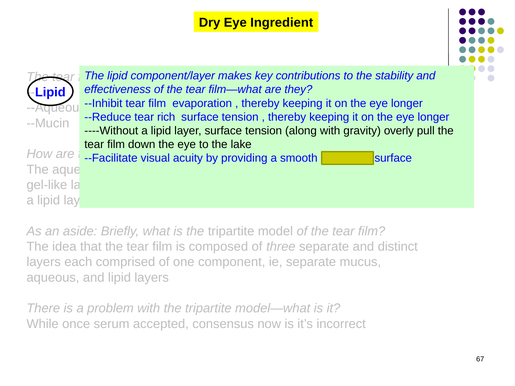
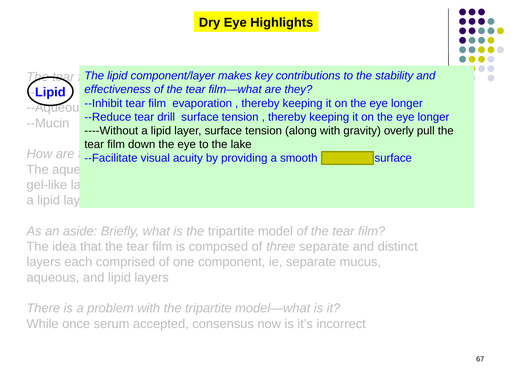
Ingredient: Ingredient -> Highlights
rich: rich -> drill
